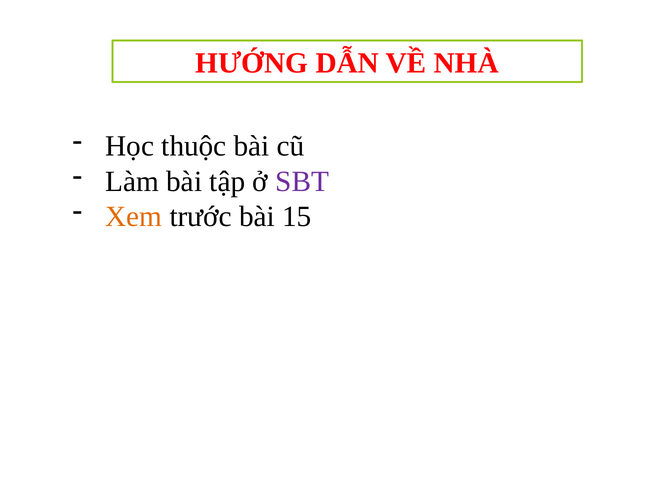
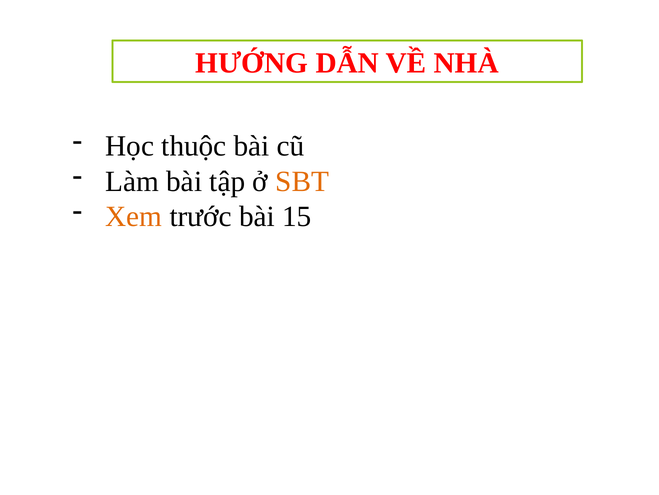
SBT colour: purple -> orange
